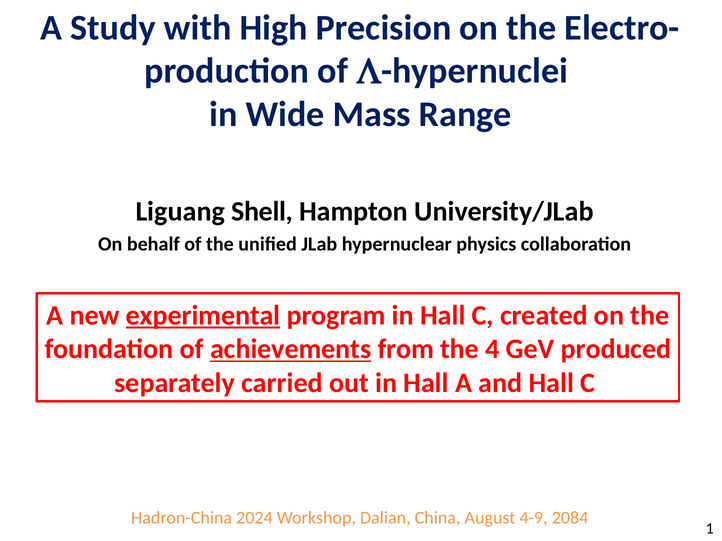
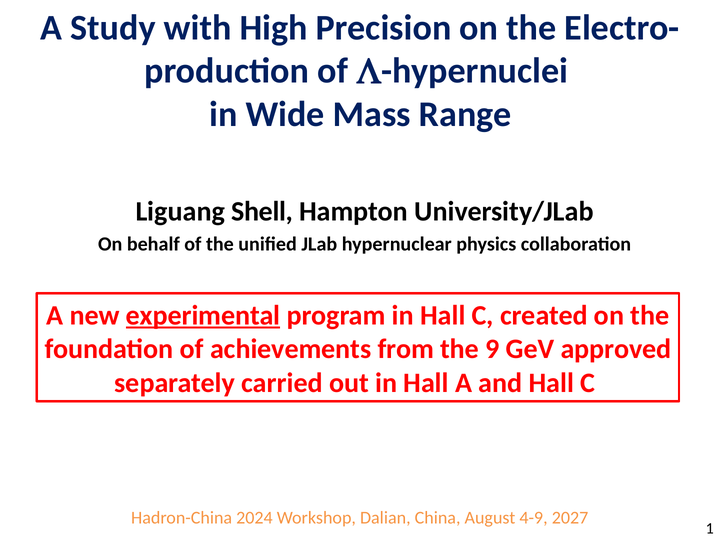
achievements underline: present -> none
4: 4 -> 9
produced: produced -> approved
2084: 2084 -> 2027
